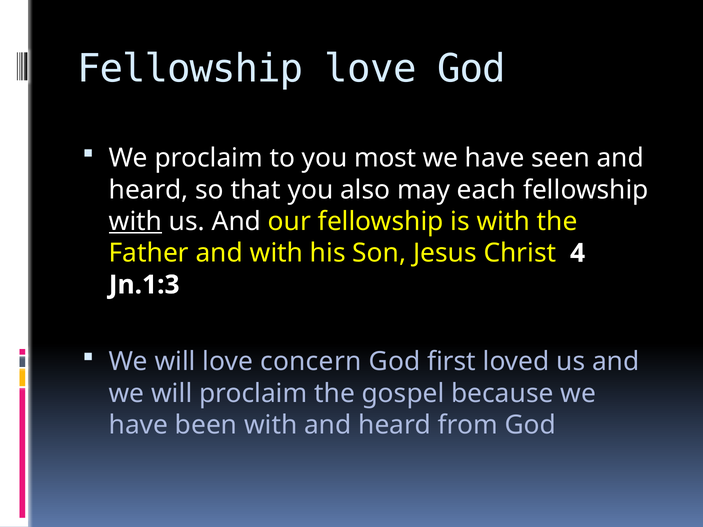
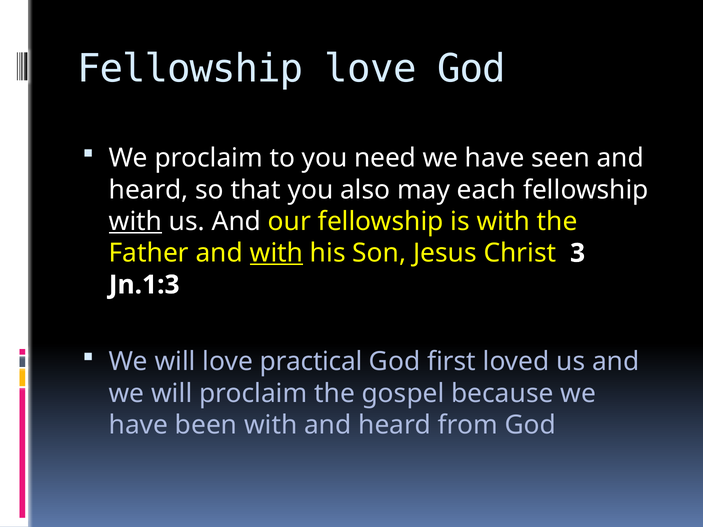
most: most -> need
with at (276, 253) underline: none -> present
4: 4 -> 3
concern: concern -> practical
